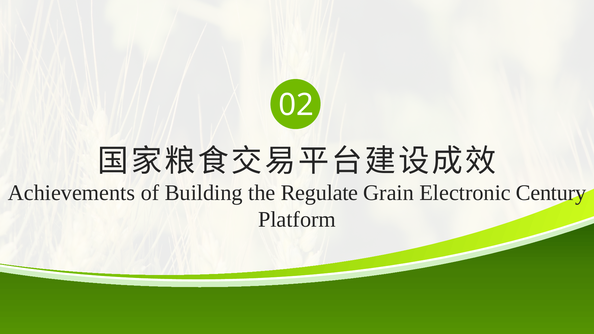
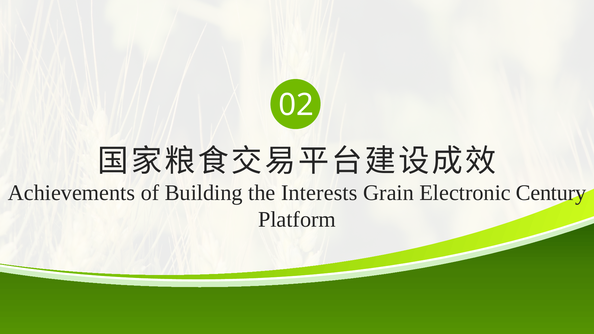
Regulate: Regulate -> Interests
